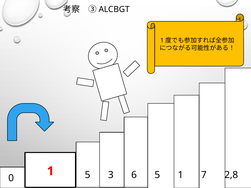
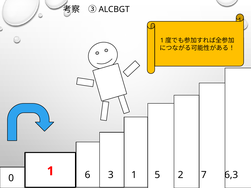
0 5: 5 -> 6
3 6: 6 -> 1
5 1: 1 -> 2
2,8: 2,8 -> 6,3
